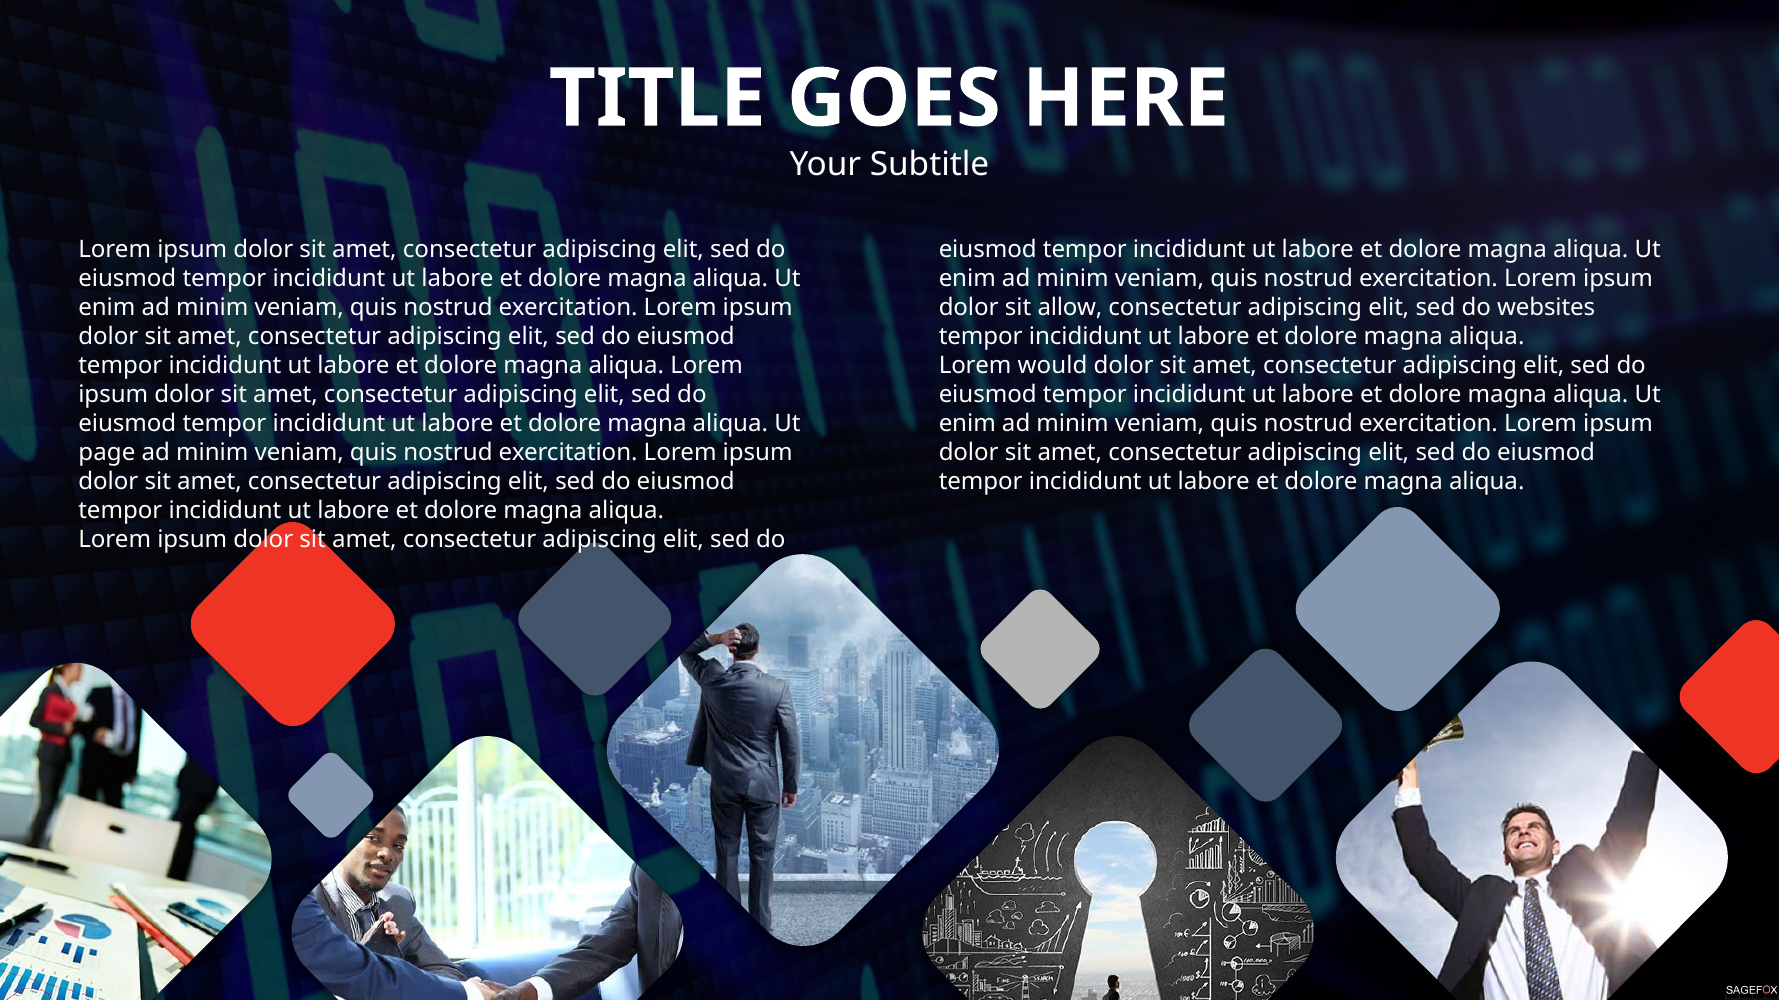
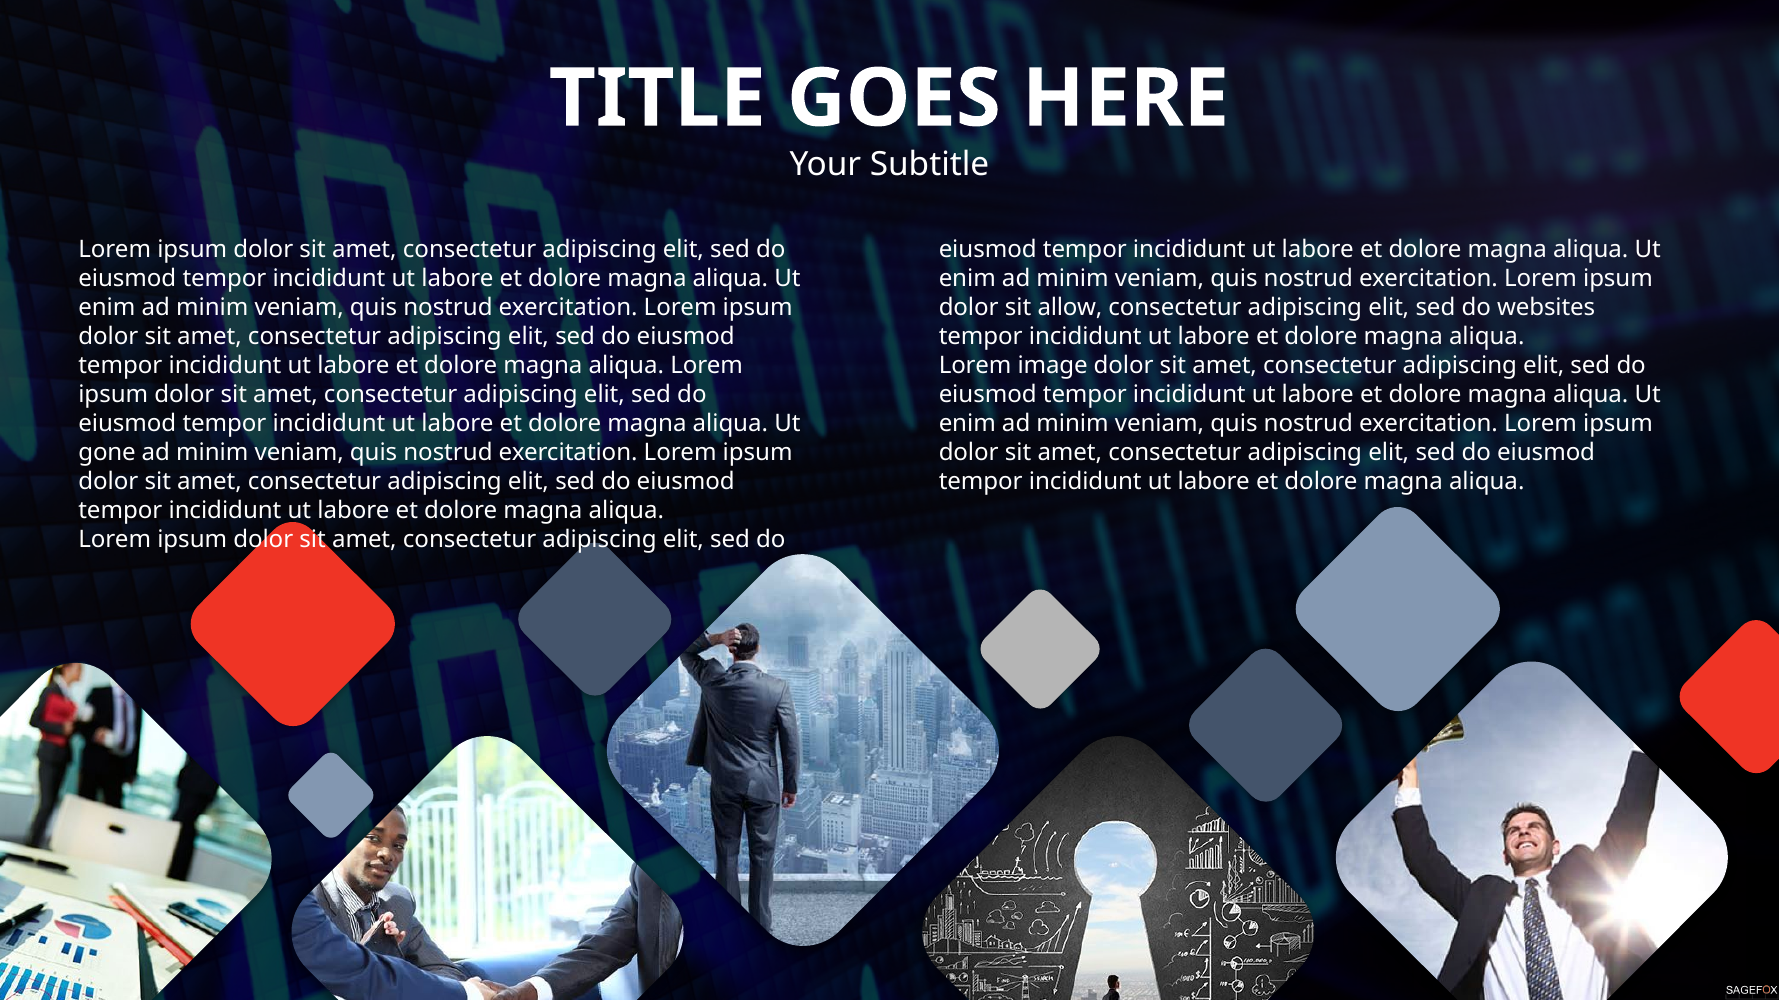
would: would -> image
page: page -> gone
